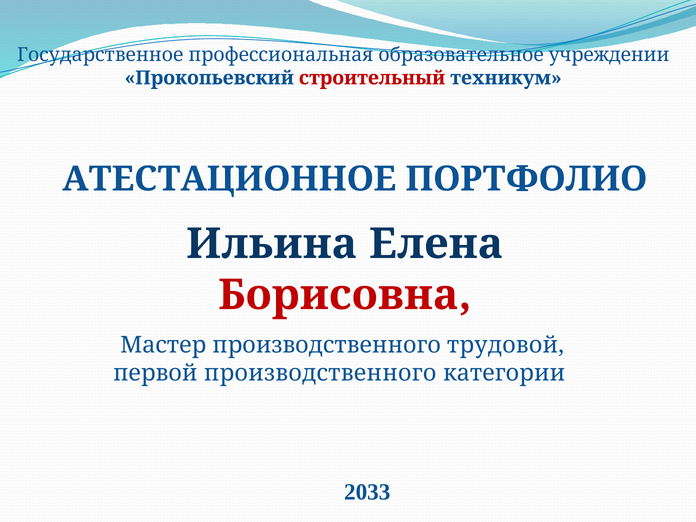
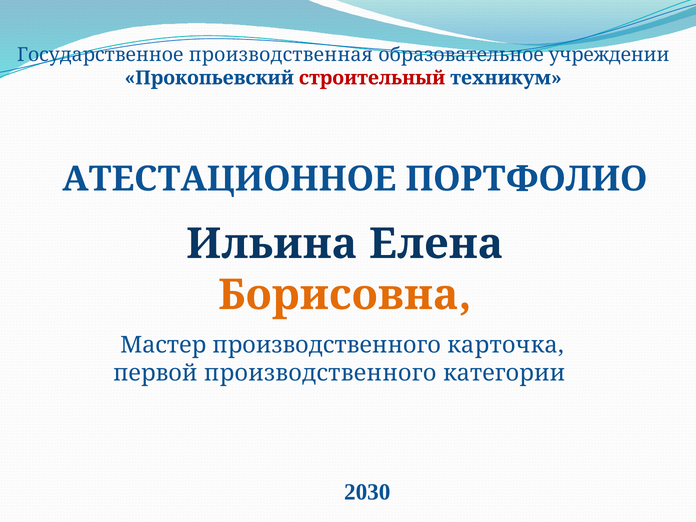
профессиональная: профессиональная -> производственная
Борисовна colour: red -> orange
трудовой: трудовой -> карточка
2033: 2033 -> 2030
